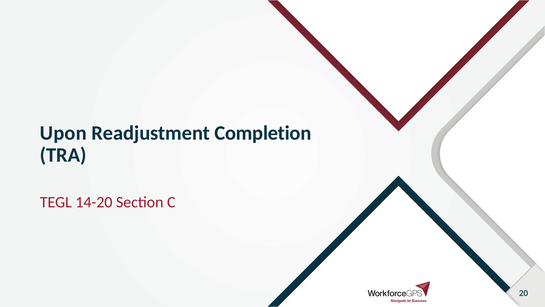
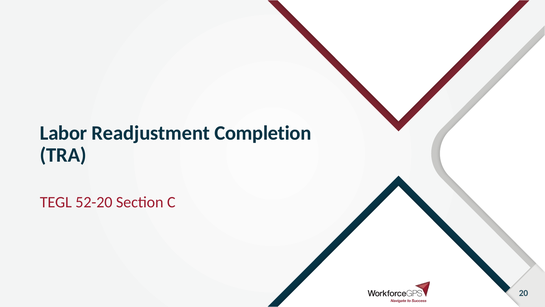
Upon: Upon -> Labor
14-20: 14-20 -> 52-20
